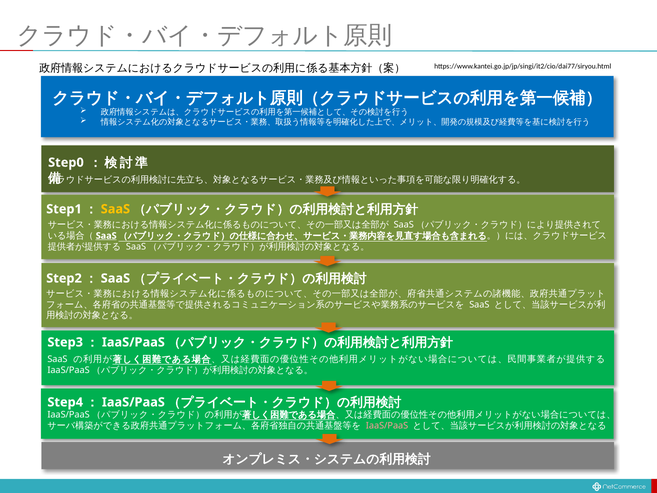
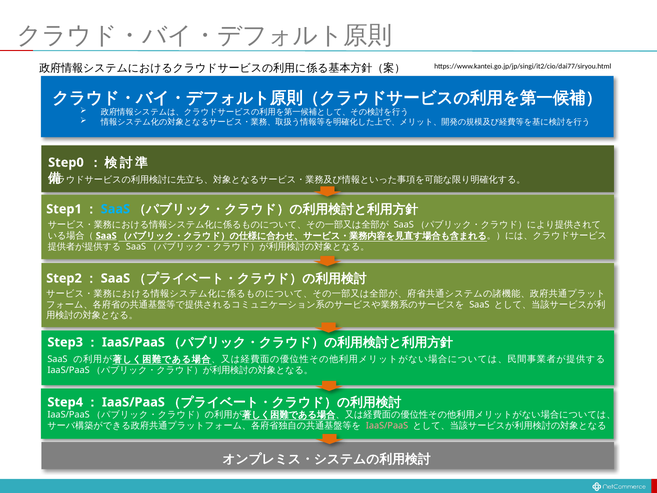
SaaS at (115, 209) colour: yellow -> light blue
